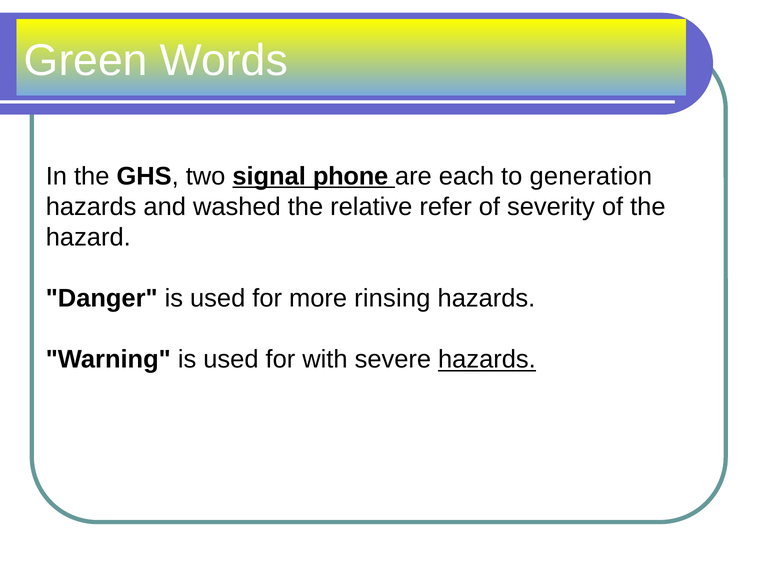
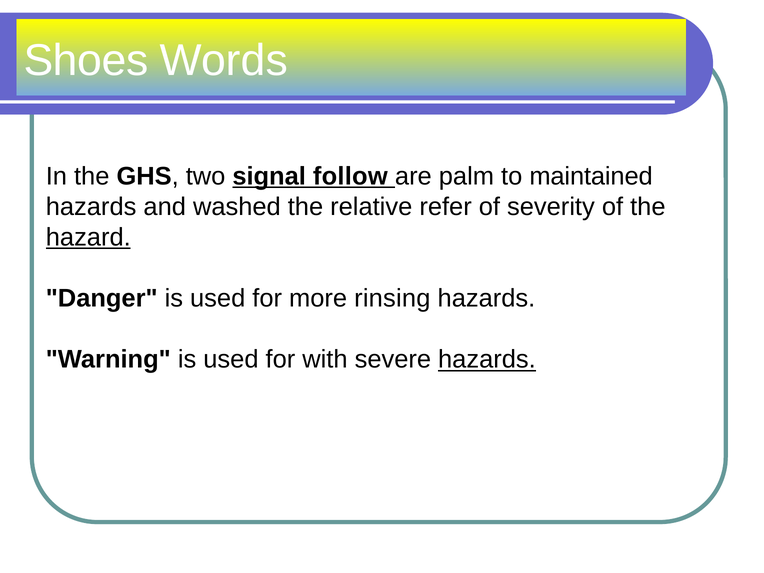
Green: Green -> Shoes
phone: phone -> follow
each: each -> palm
generation: generation -> maintained
hazard underline: none -> present
